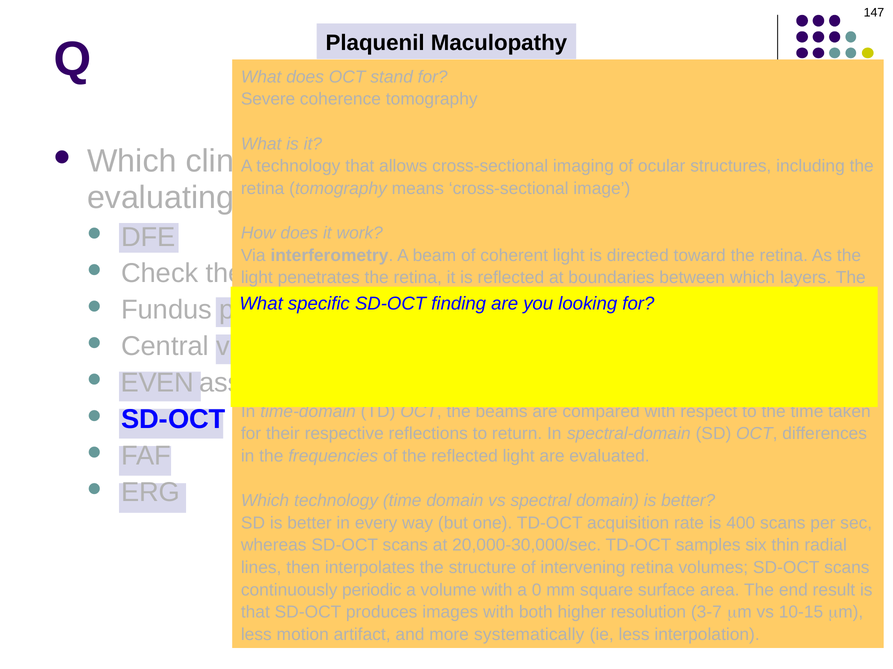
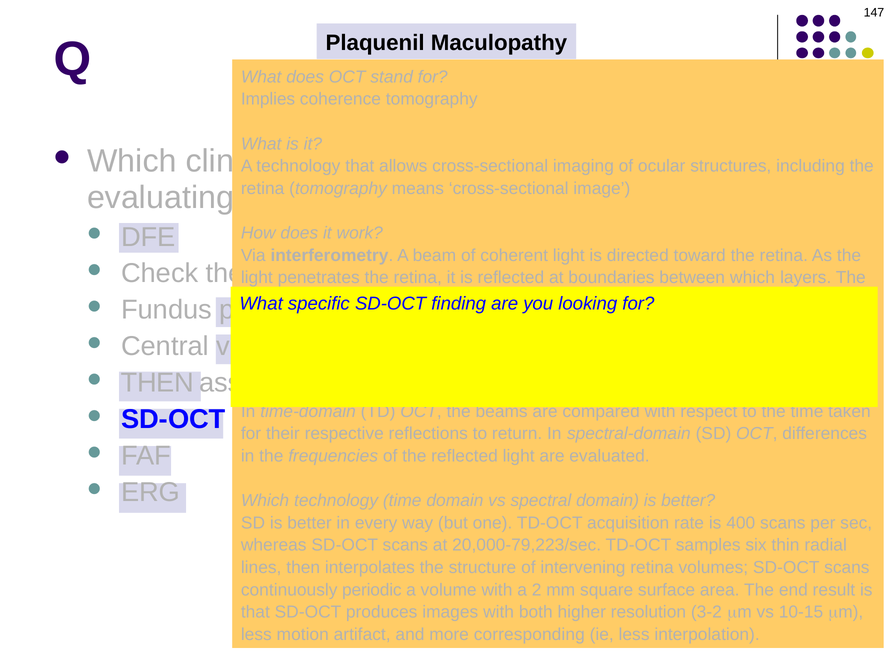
Severe: Severe -> Implies
EVEN at (157, 383): EVEN -> THEN
20,000-30,000/sec: 20,000-30,000/sec -> 20,000-79,223/sec
0: 0 -> 2
3-7: 3-7 -> 3-2
systematically: systematically -> corresponding
